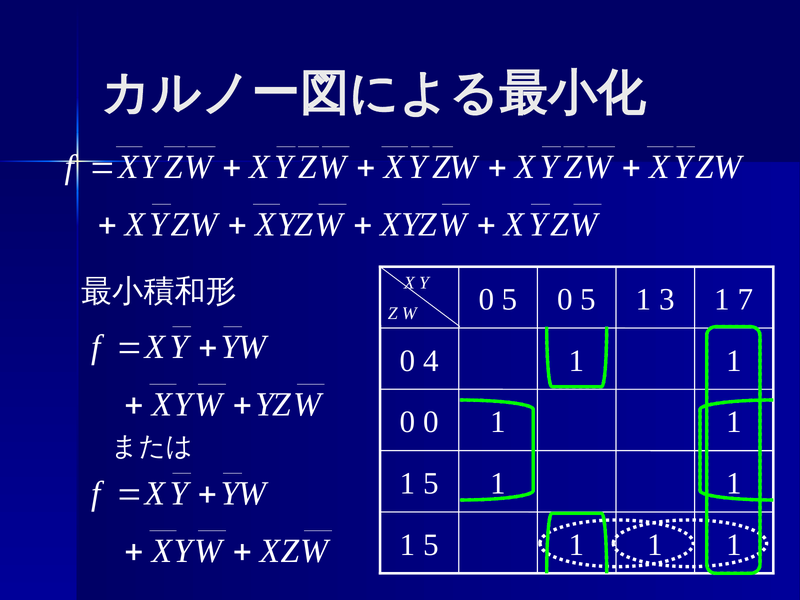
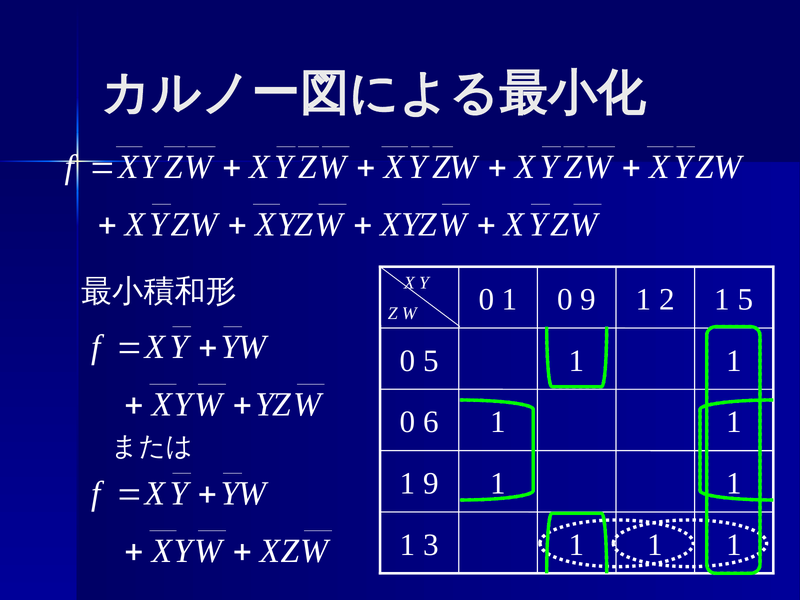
5 at (510, 300): 5 -> 1
5 at (588, 300): 5 -> 9
3: 3 -> 2
1 7: 7 -> 5
0 4: 4 -> 5
0 0: 0 -> 6
5 at (431, 483): 5 -> 9
5 at (431, 545): 5 -> 3
